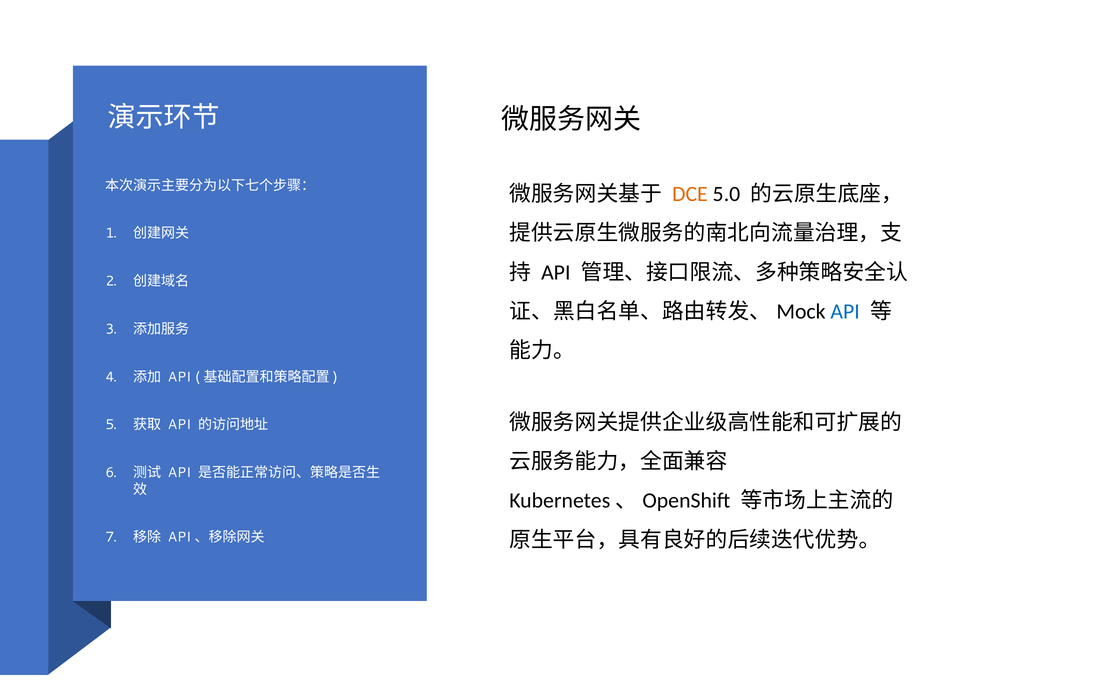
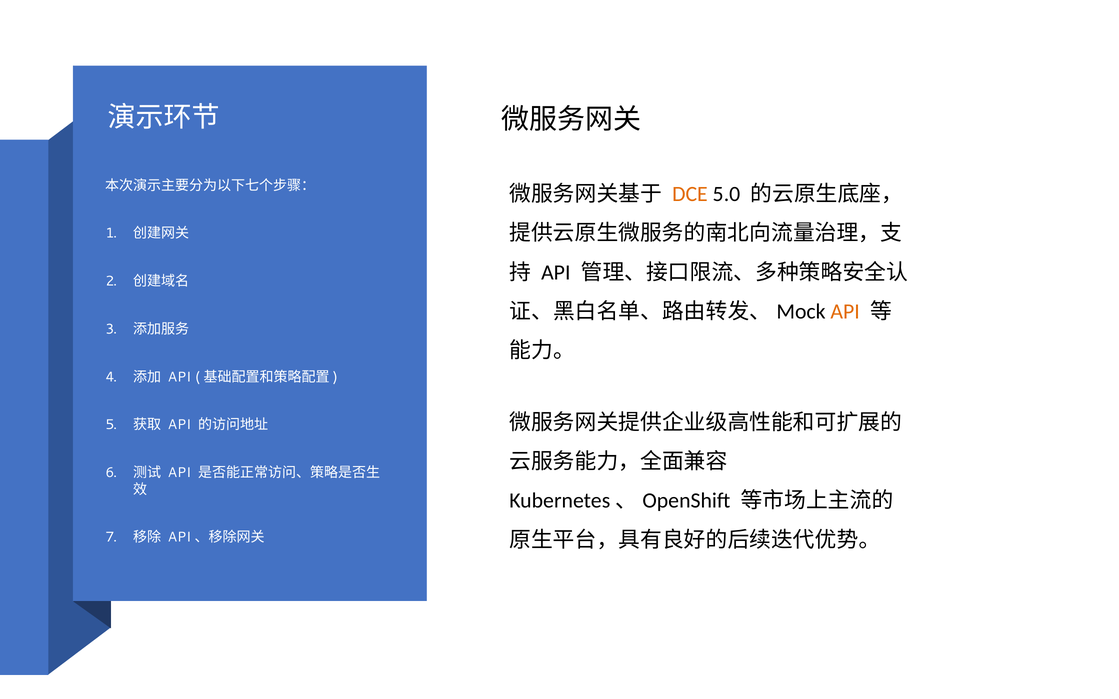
API at (845, 312) colour: blue -> orange
